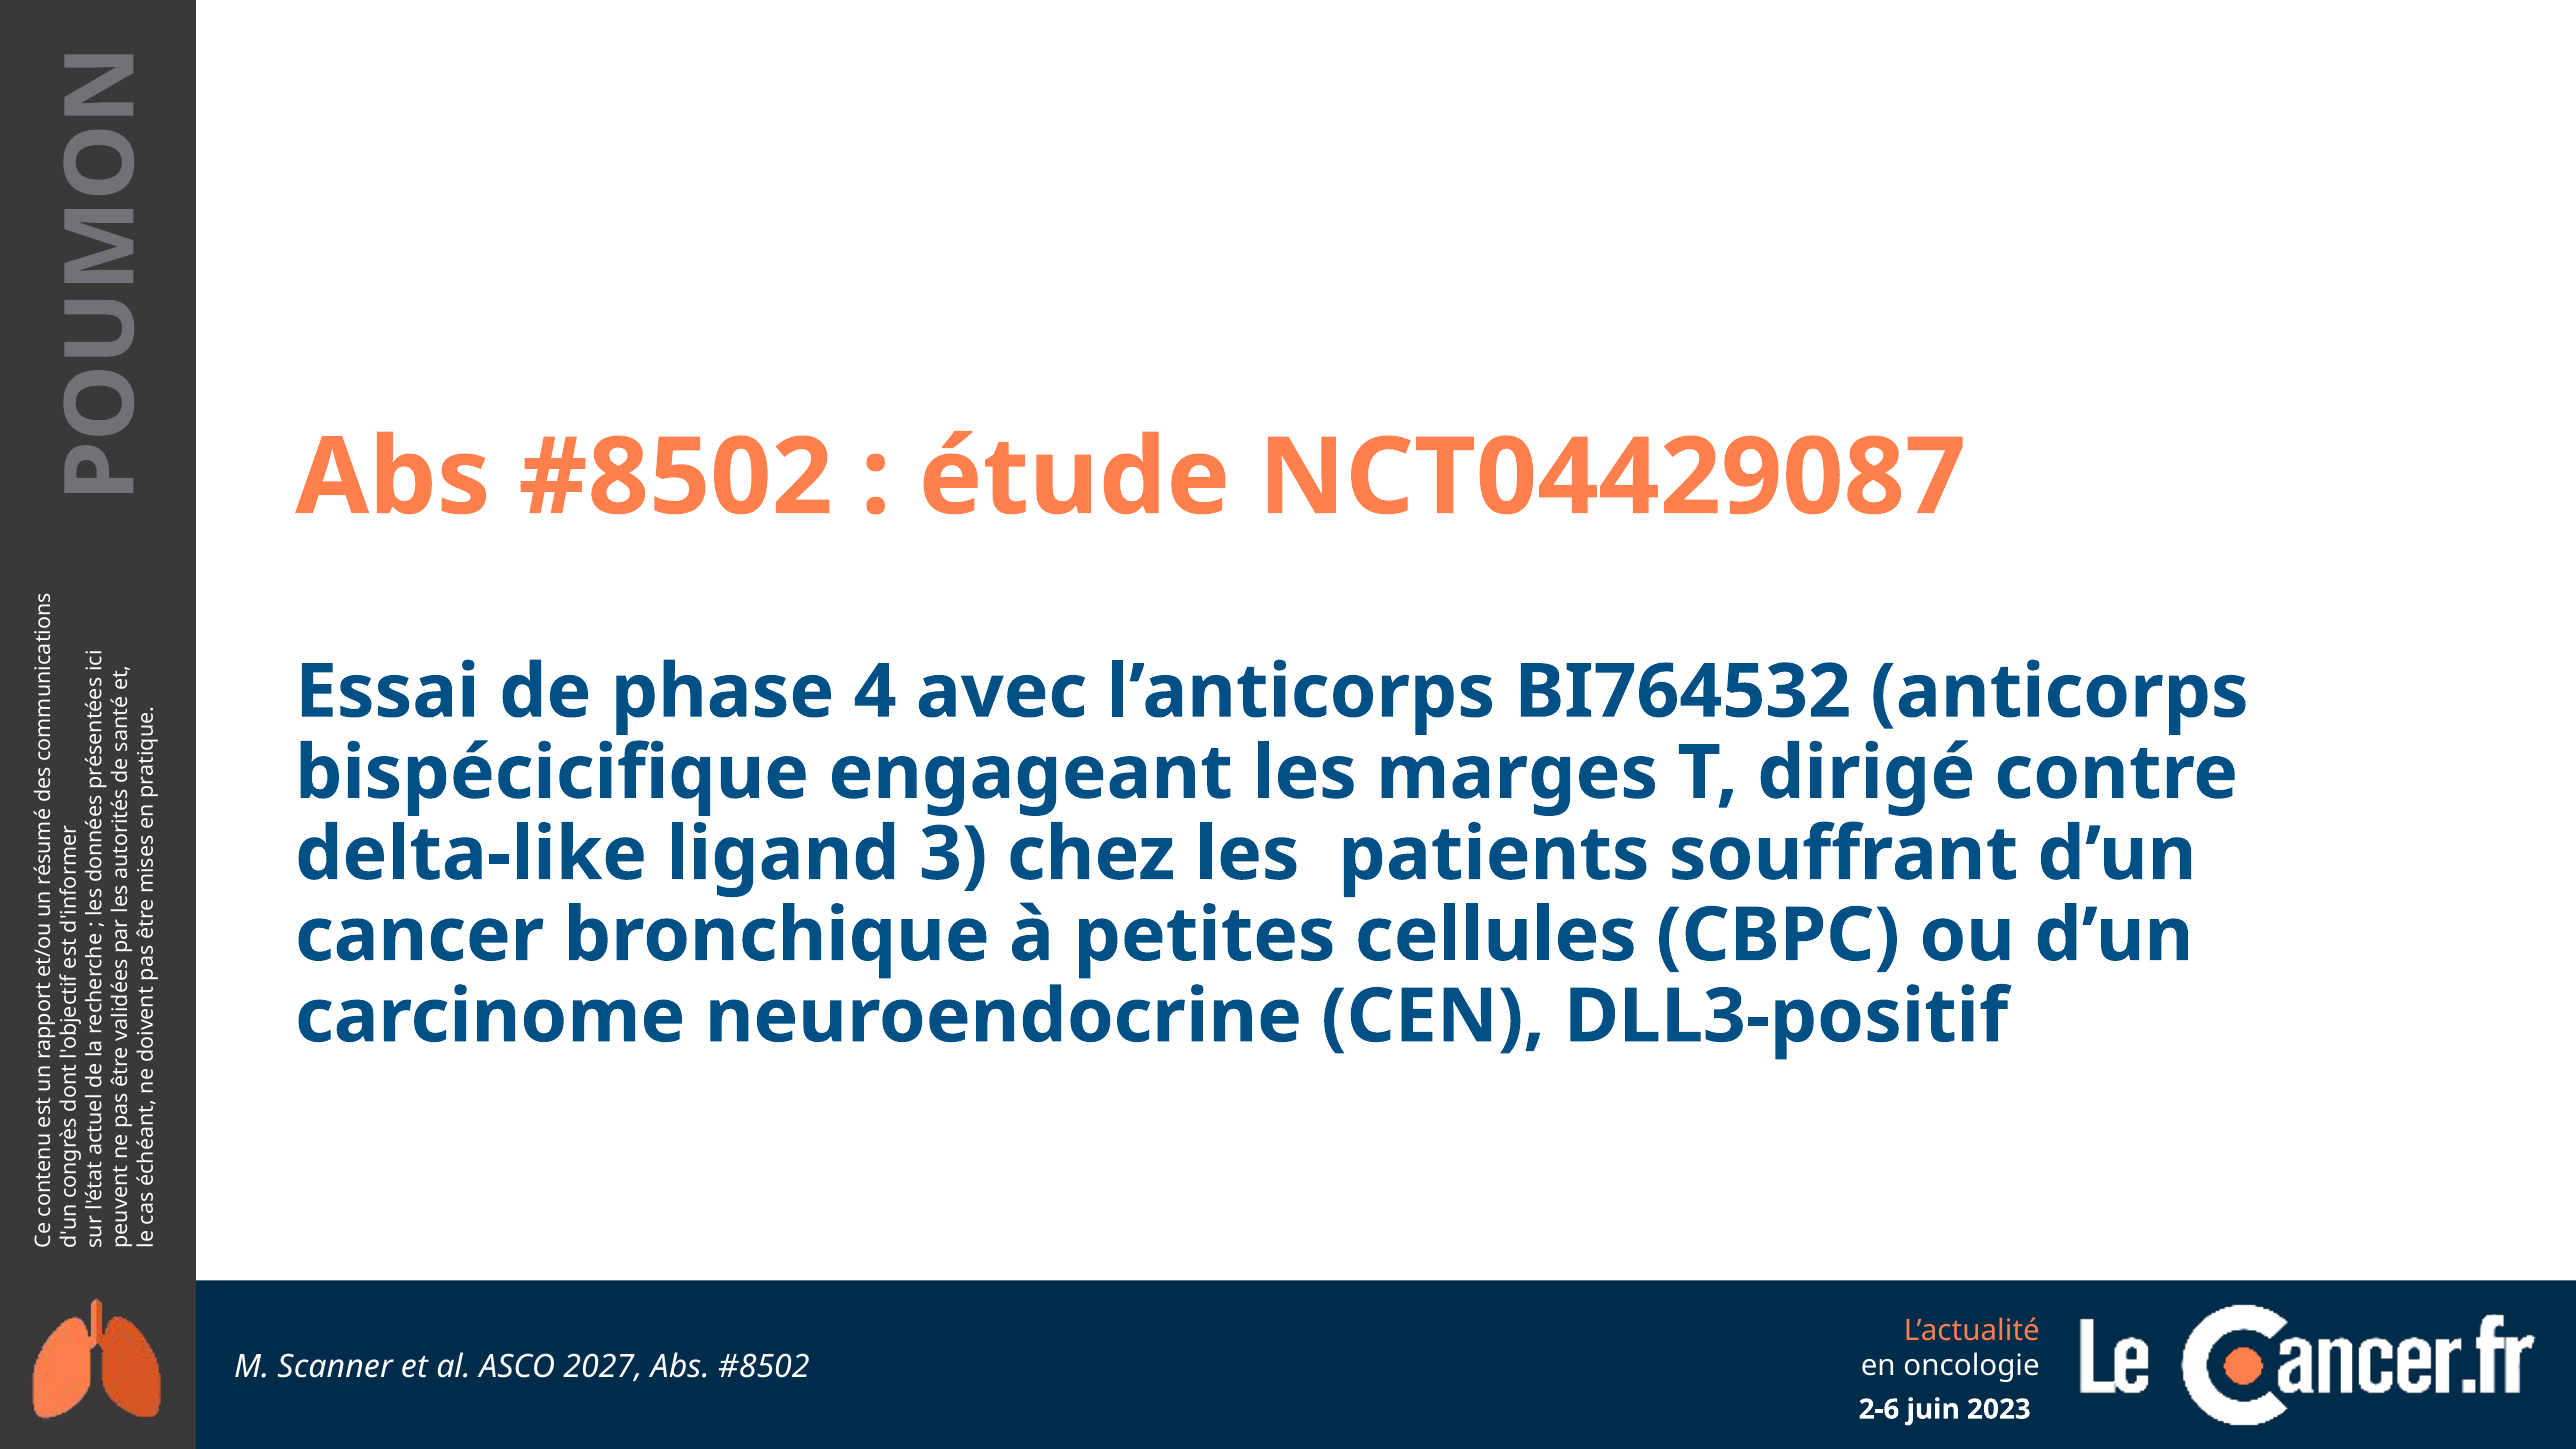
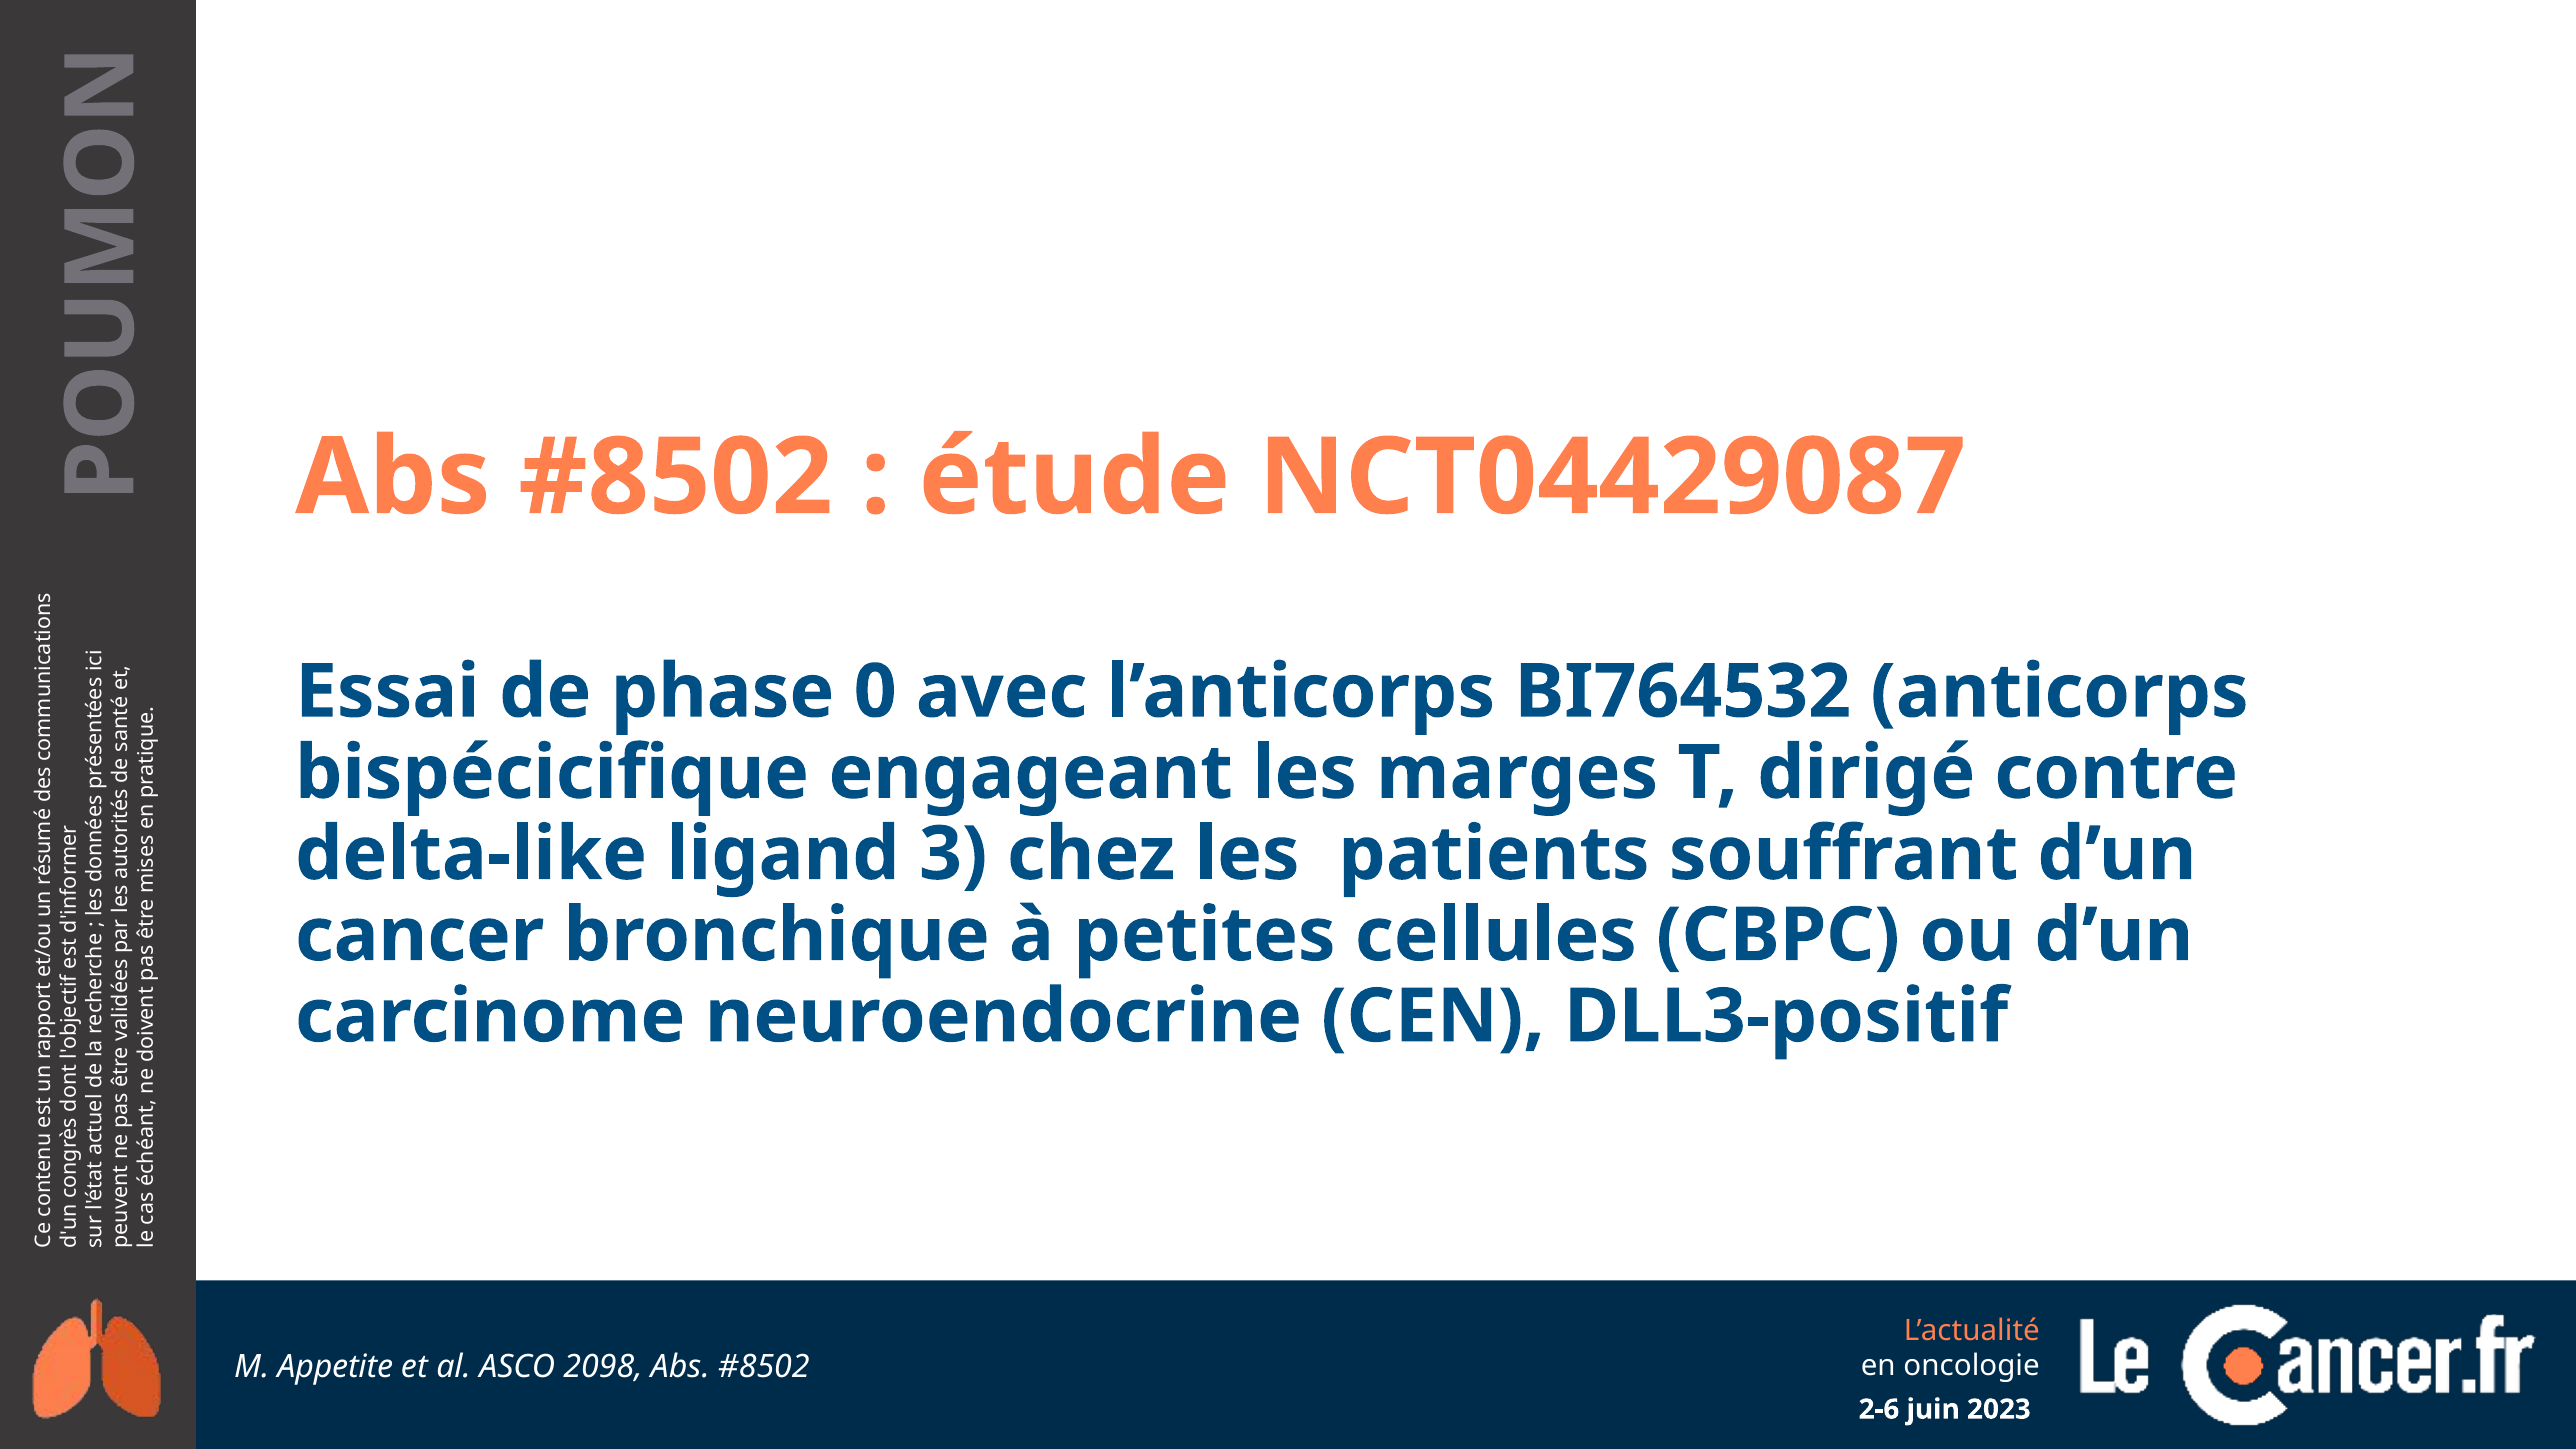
4: 4 -> 0
Scanner: Scanner -> Appetite
2027: 2027 -> 2098
